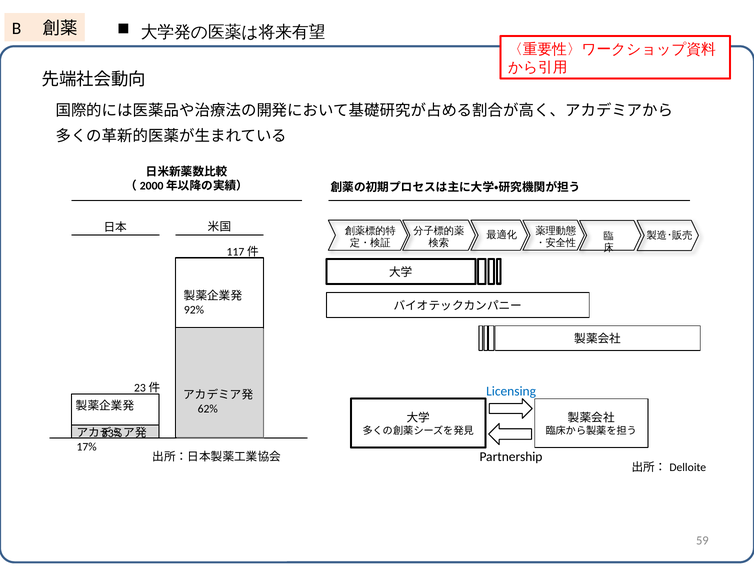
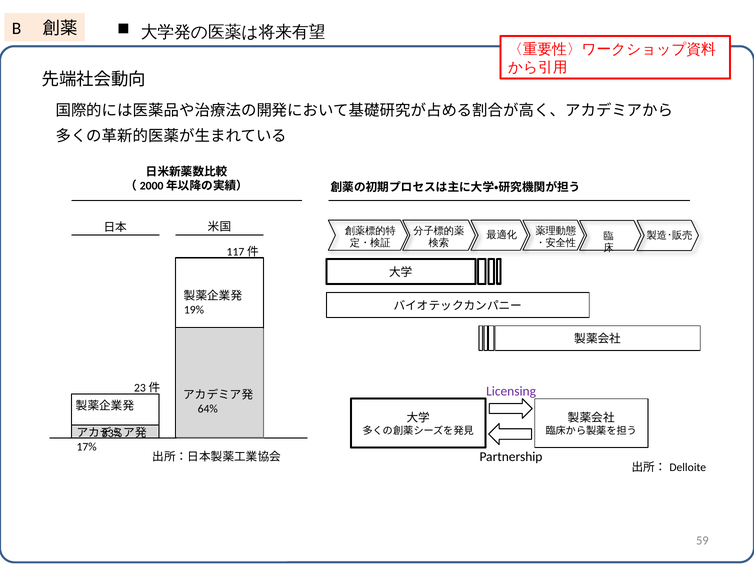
92%: 92% -> 19%
Licensing colour: blue -> purple
62%: 62% -> 64%
